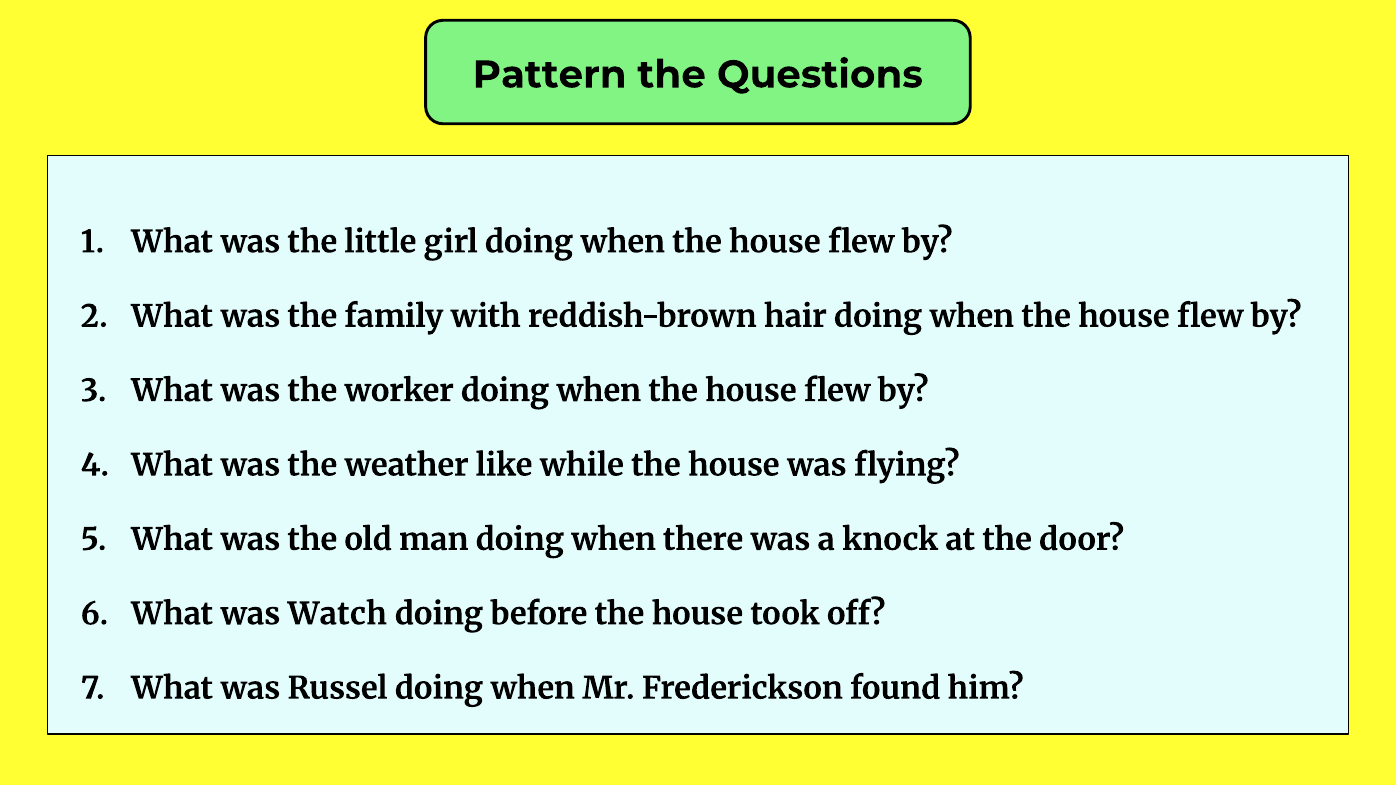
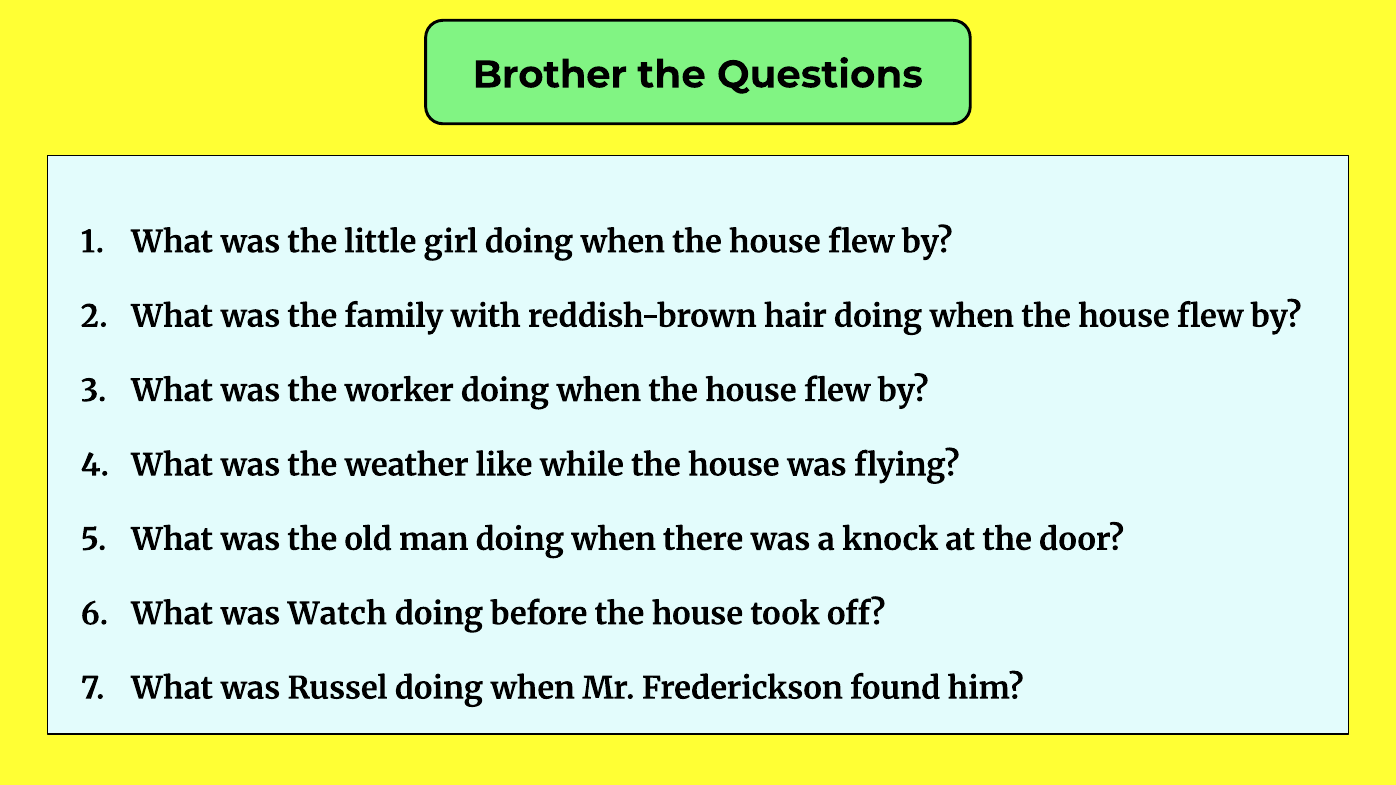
Pattern: Pattern -> Brother
